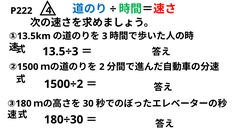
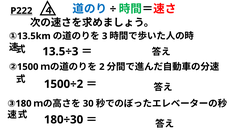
P222 underline: none -> present
